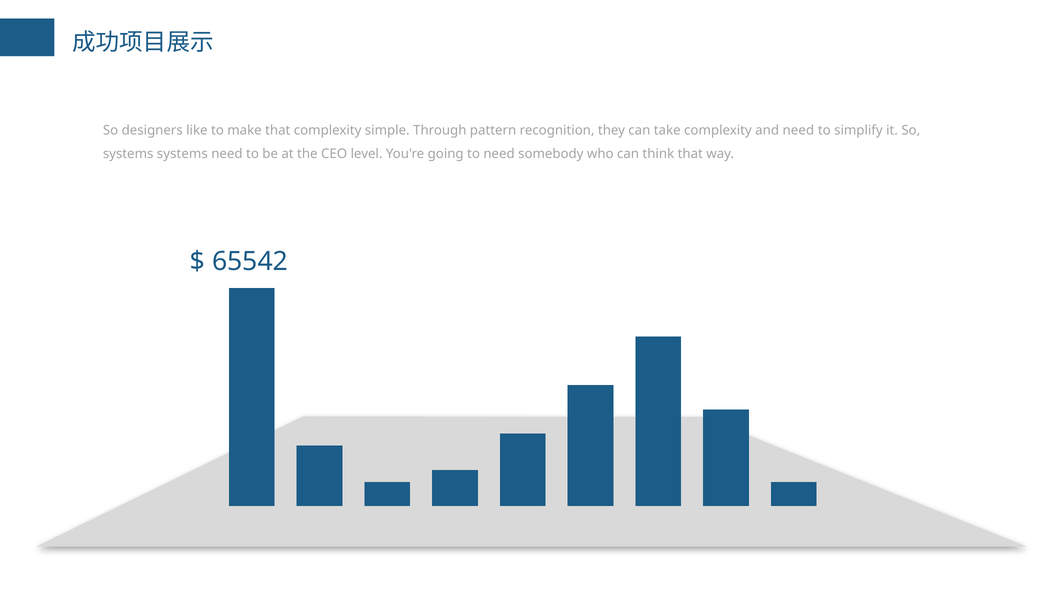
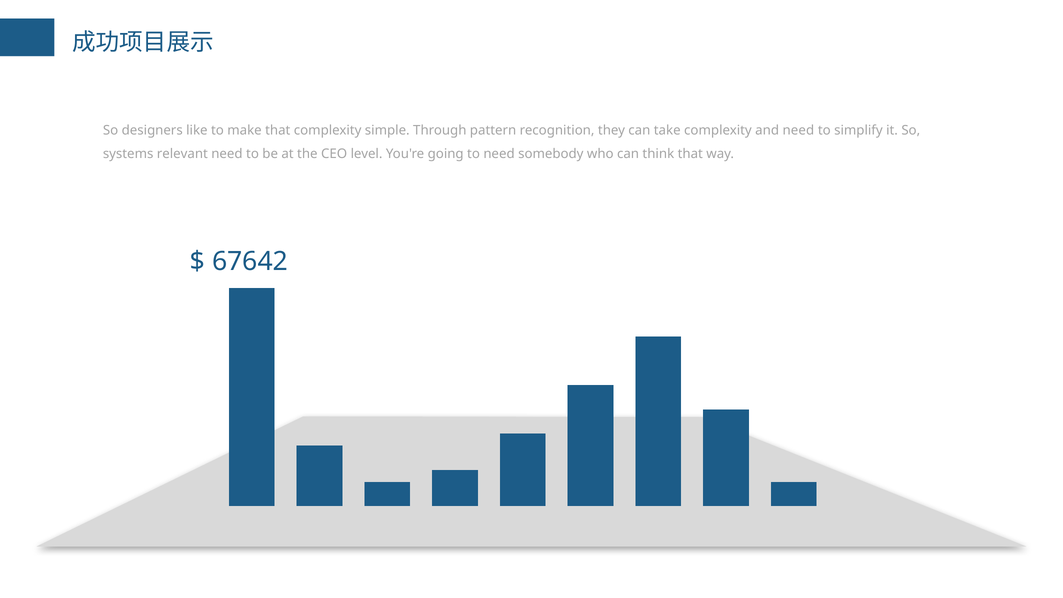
systems systems: systems -> relevant
65542: 65542 -> 67642
